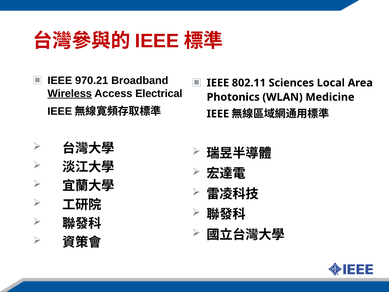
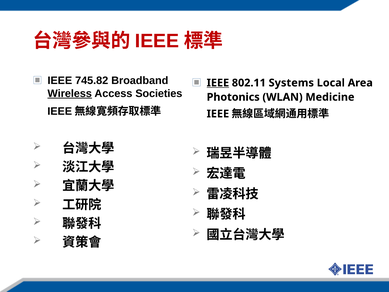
970.21: 970.21 -> 745.82
IEEE at (218, 83) underline: none -> present
Sciences: Sciences -> Systems
Electrical: Electrical -> Societies
